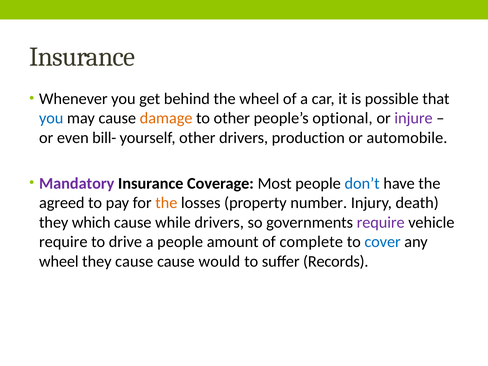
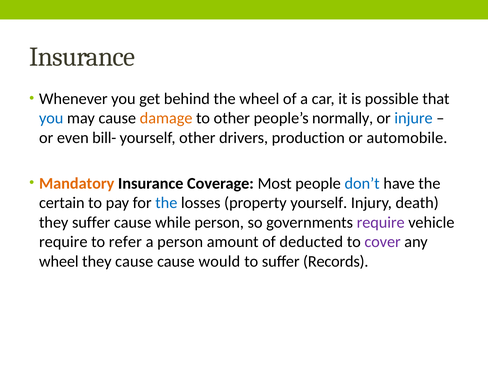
optional: optional -> normally
injure colour: purple -> blue
Mandatory colour: purple -> orange
agreed: agreed -> certain
the at (166, 203) colour: orange -> blue
property number: number -> yourself
they which: which -> suffer
while drivers: drivers -> person
drive: drive -> refer
a people: people -> person
complete: complete -> deducted
cover colour: blue -> purple
